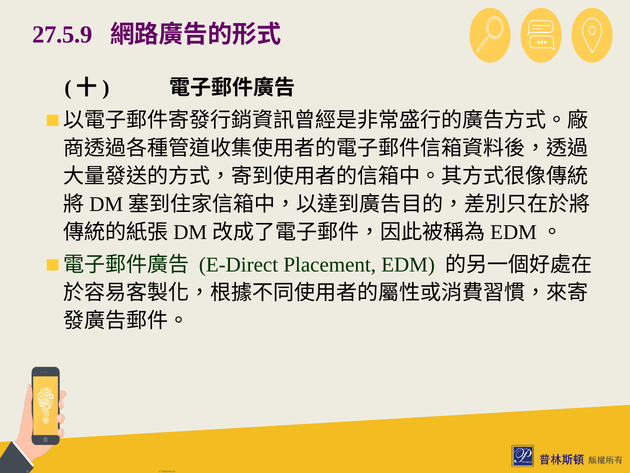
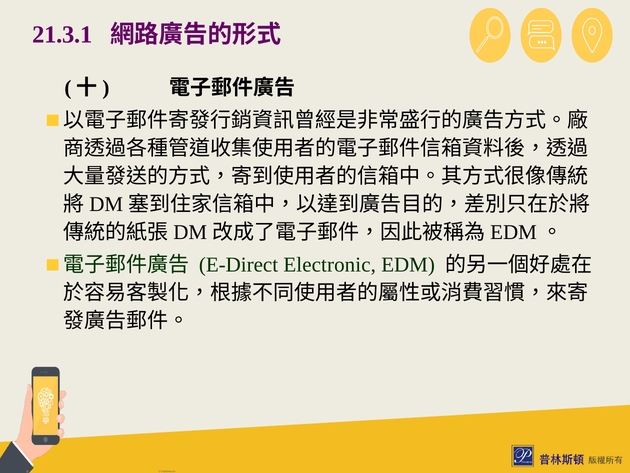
27.5.9: 27.5.9 -> 21.3.1
Placement: Placement -> Electronic
